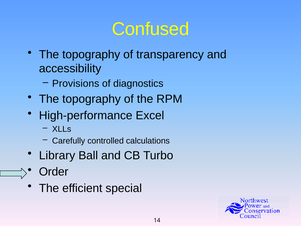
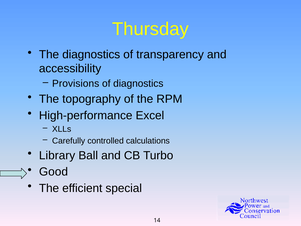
Confused: Confused -> Thursday
topography at (91, 54): topography -> diagnostics
Order: Order -> Good
